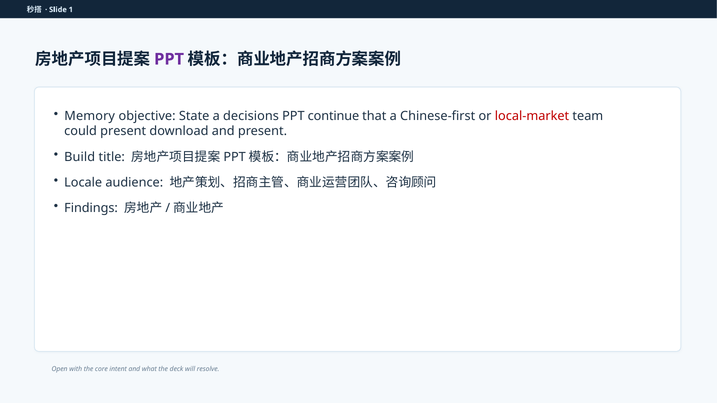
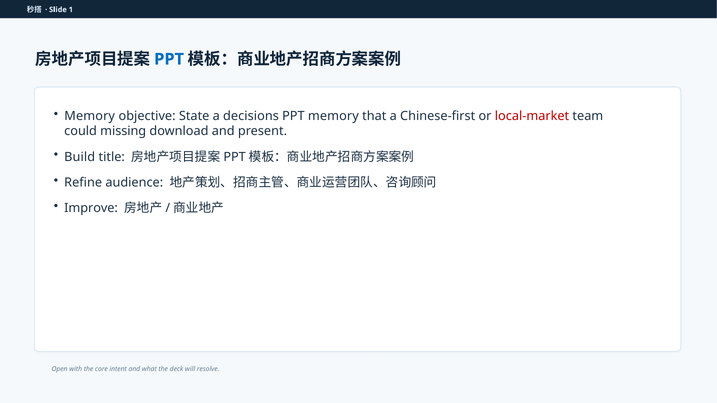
PPT at (169, 59) colour: purple -> blue
PPT continue: continue -> memory
could present: present -> missing
Locale: Locale -> Refine
Findings: Findings -> Improve
